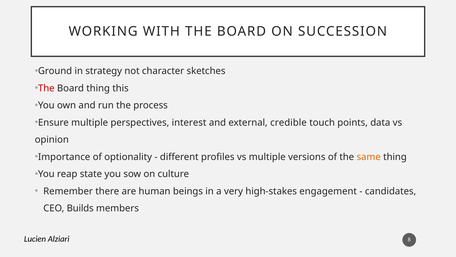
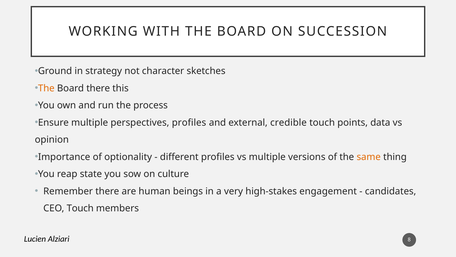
The at (46, 88) colour: red -> orange
Board thing: thing -> there
perspectives interest: interest -> profiles
CEO Builds: Builds -> Touch
